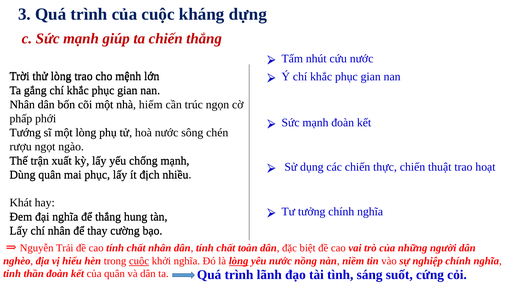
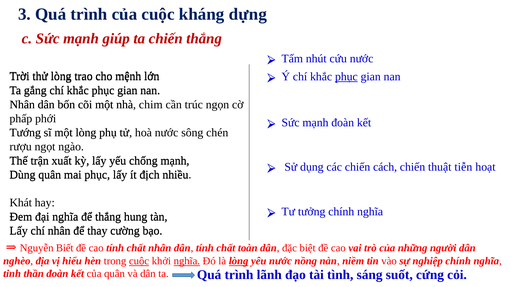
phục at (346, 77) underline: none -> present
hiếm: hiếm -> chim
thực: thực -> cách
thuật trao: trao -> tiễn
Trải: Trải -> Biết
nghĩa at (187, 261) underline: none -> present
